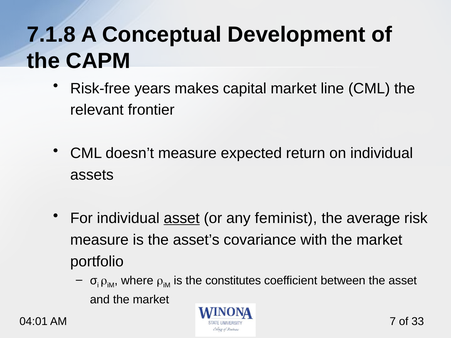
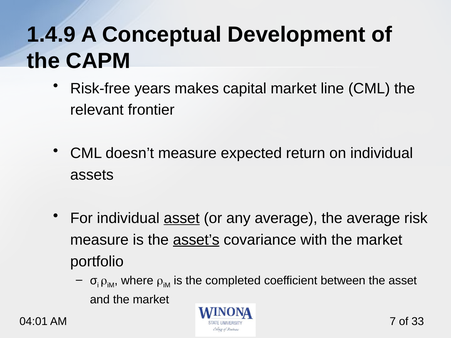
7.1.8: 7.1.8 -> 1.4.9
any feminist: feminist -> average
asset’s underline: none -> present
constitutes: constitutes -> completed
